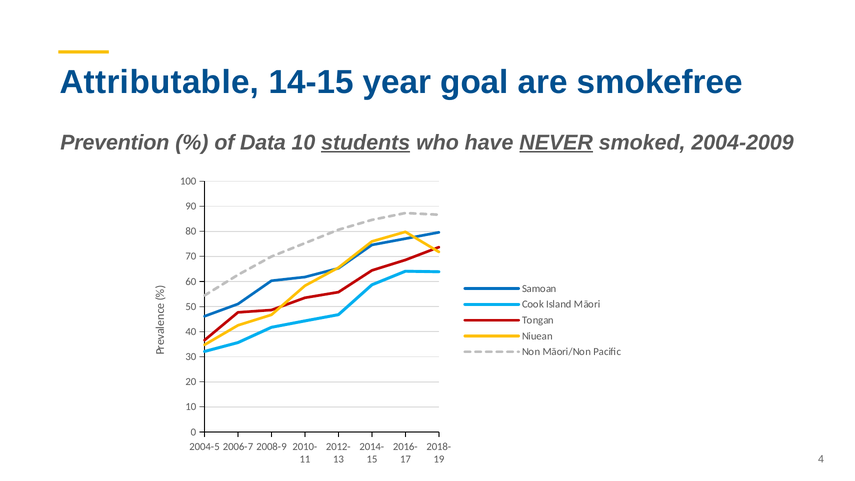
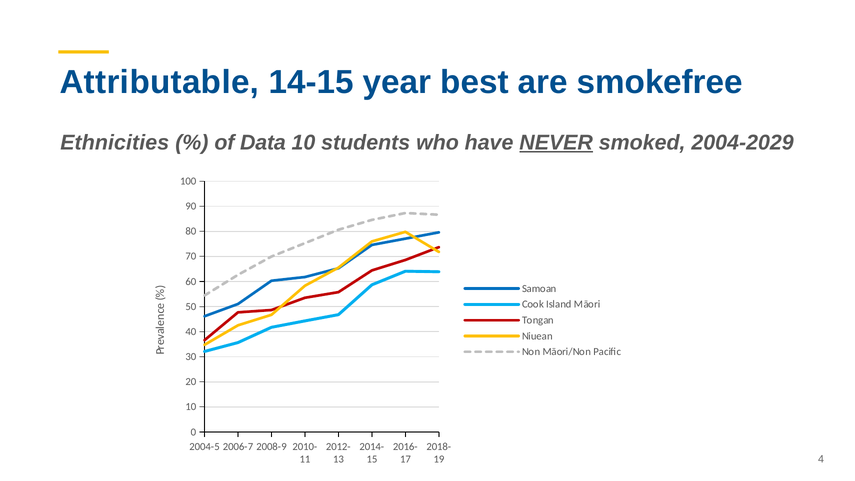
goal: goal -> best
Prevention: Prevention -> Ethnicities
students underline: present -> none
2004-2009: 2004-2009 -> 2004-2029
